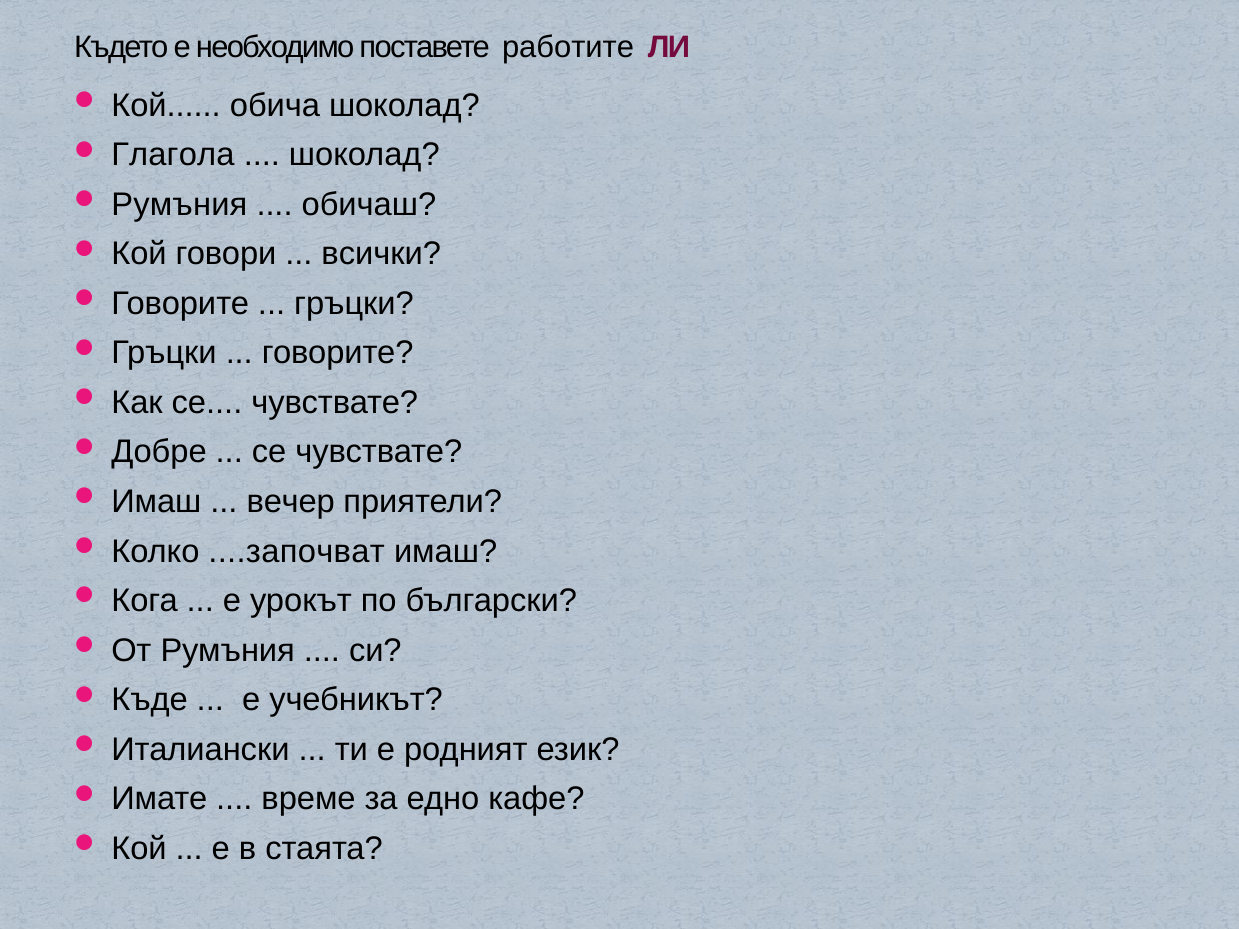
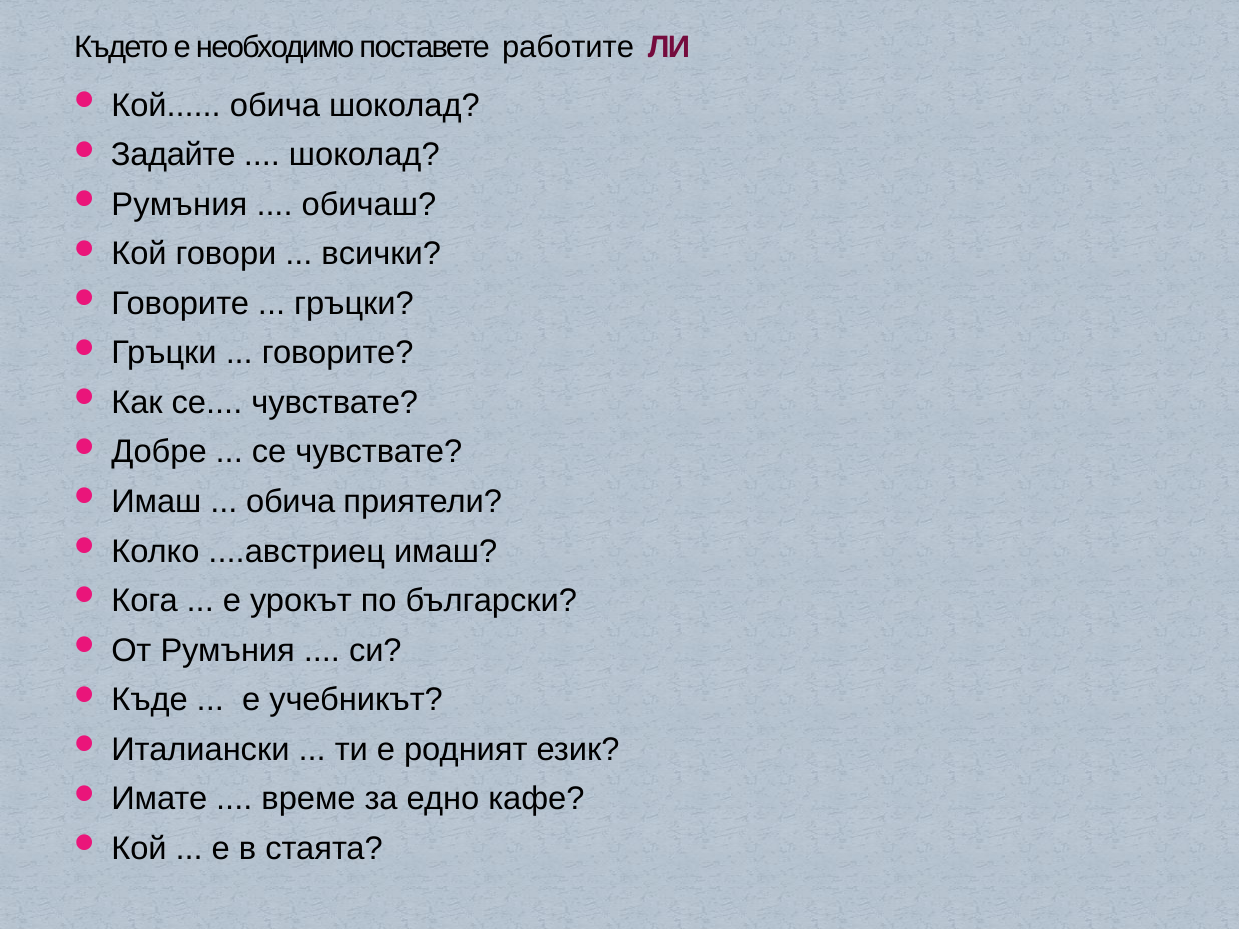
Глагола: Глагола -> Задайте
вечер at (291, 502): вечер -> обича
....започват: ....започват -> ....австриец
